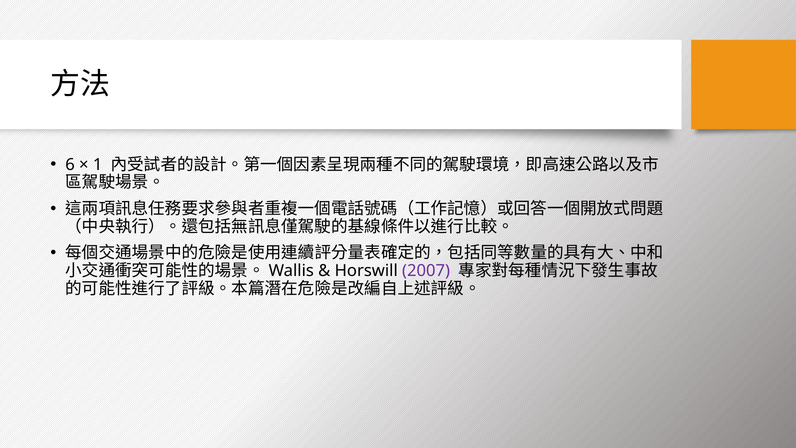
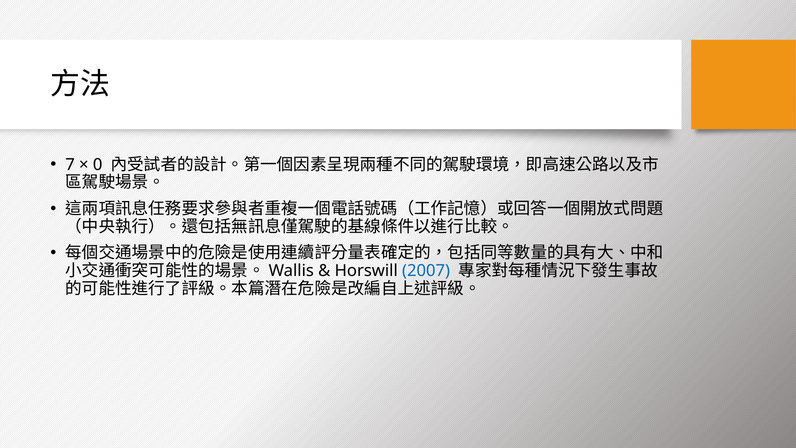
6: 6 -> 7
1: 1 -> 0
2007 colour: purple -> blue
